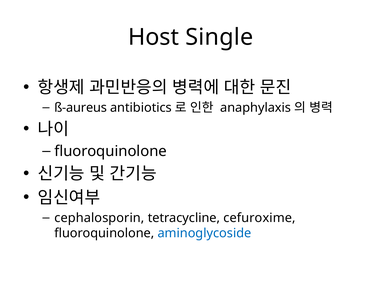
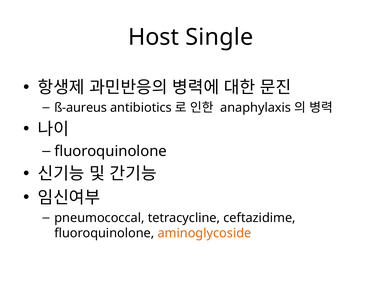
cephalosporin: cephalosporin -> pneumococcal
cefuroxime: cefuroxime -> ceftazidime
aminoglycoside colour: blue -> orange
